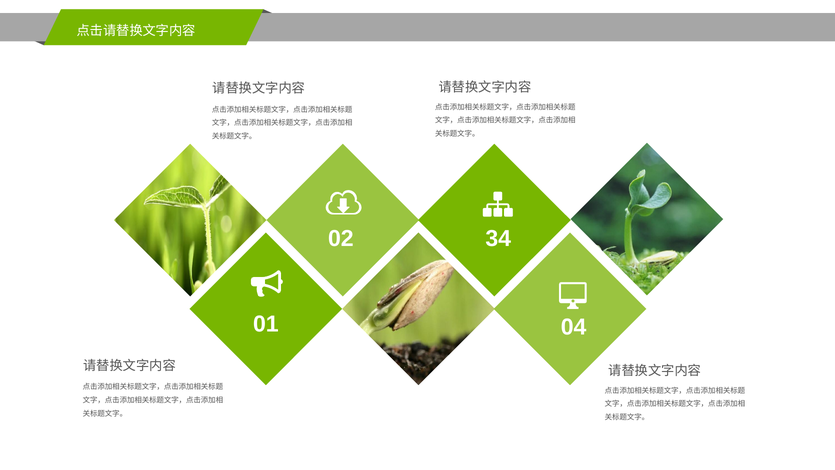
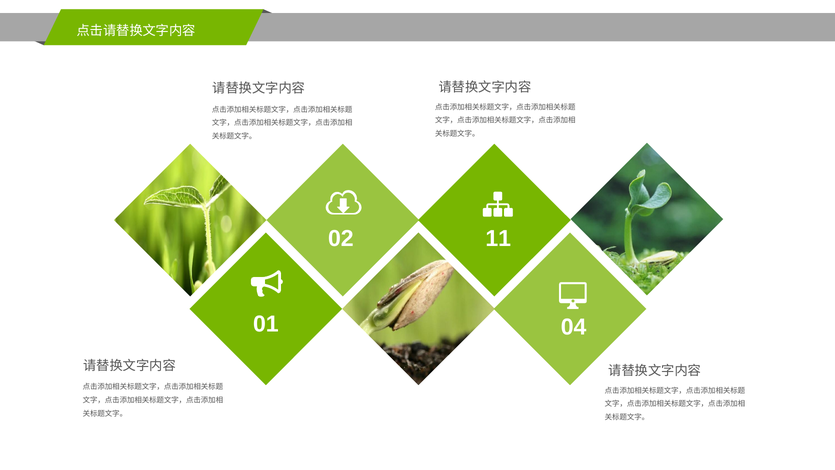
34: 34 -> 11
